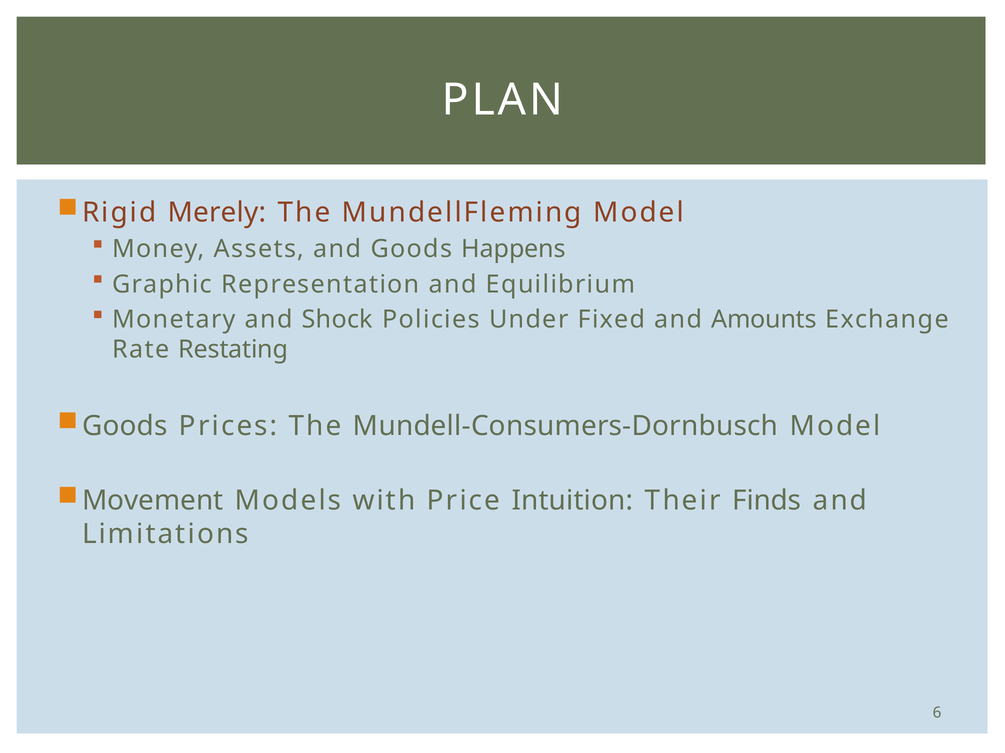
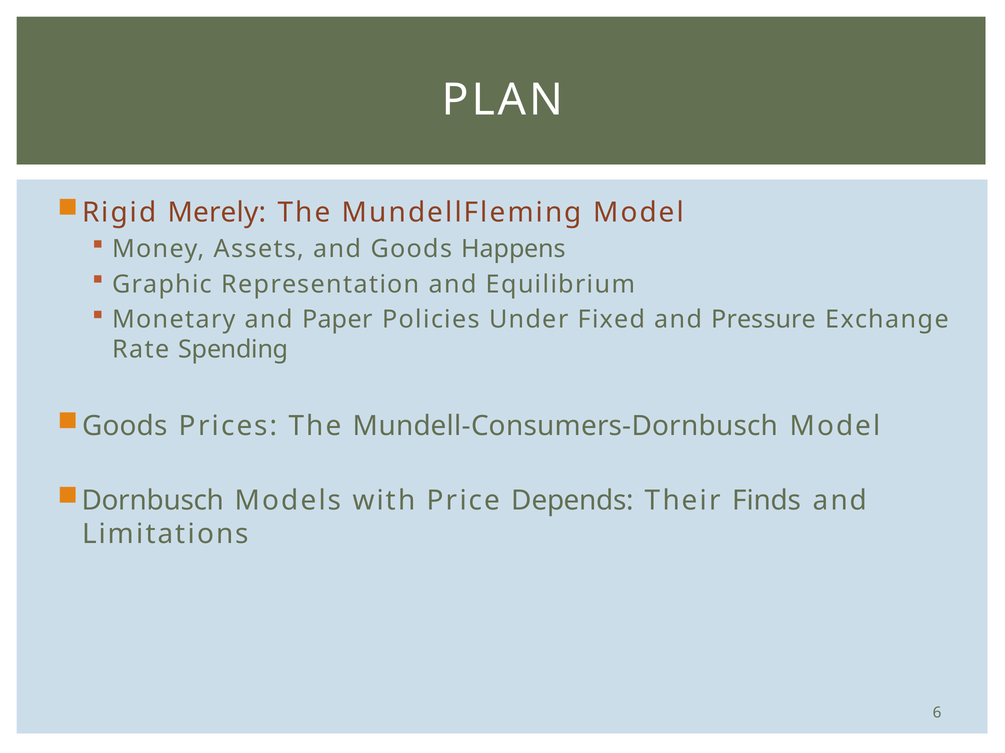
Shock: Shock -> Paper
Amounts: Amounts -> Pressure
Restating: Restating -> Spending
Movement: Movement -> Dornbusch
Intuition: Intuition -> Depends
